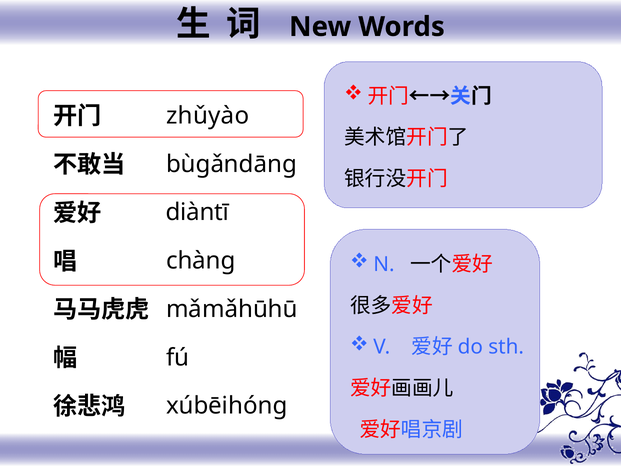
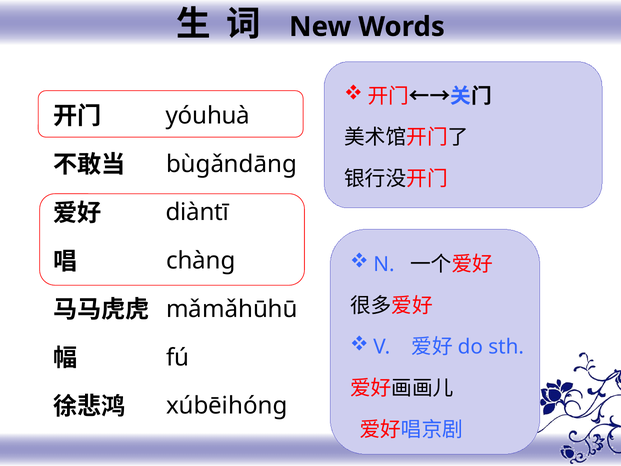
zhǔyào: zhǔyào -> yóuhuà
